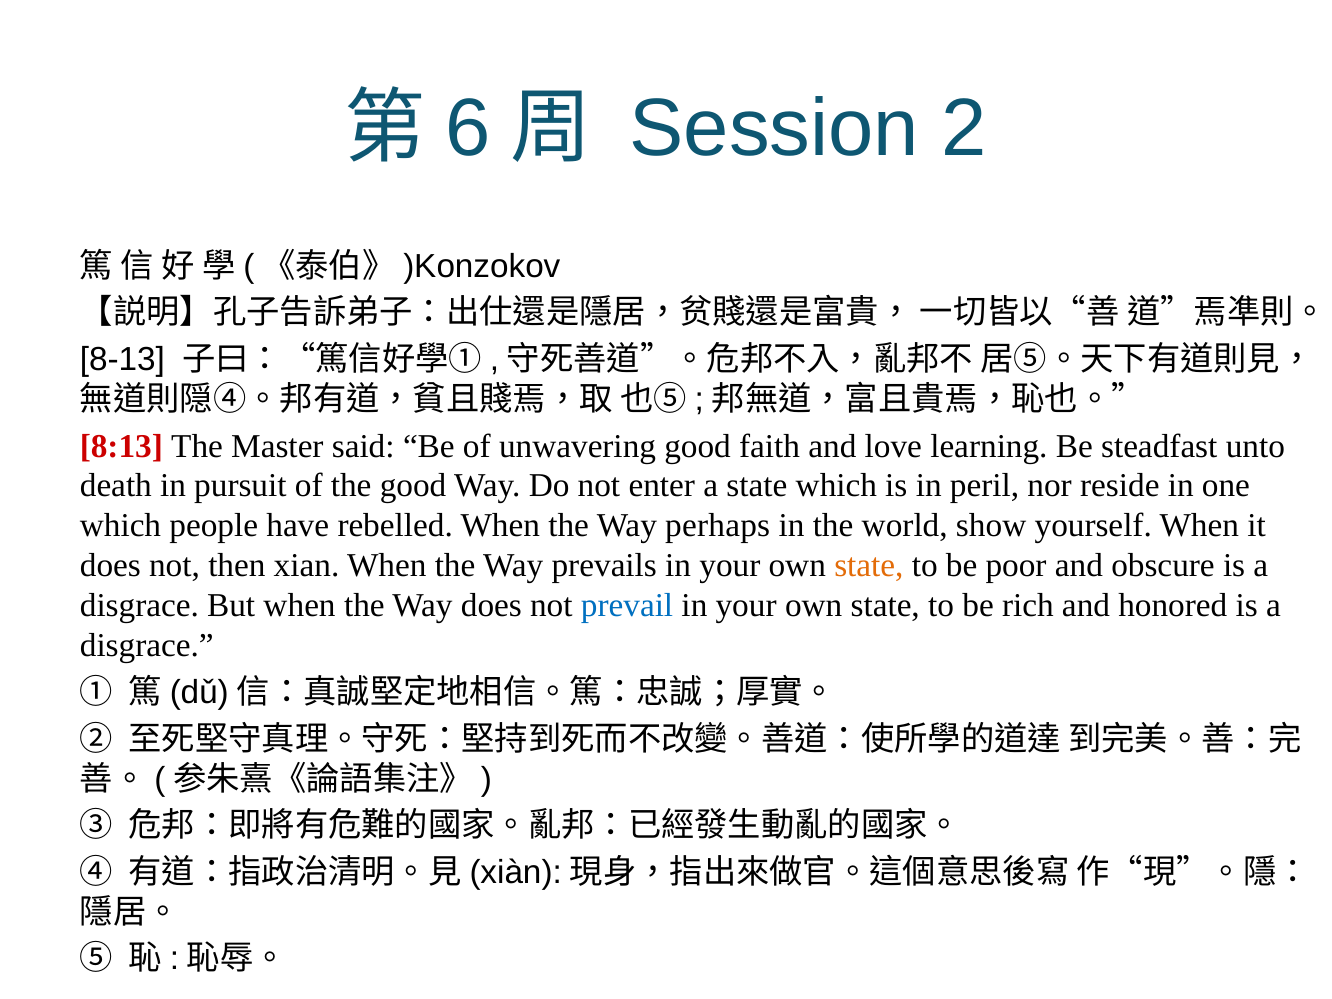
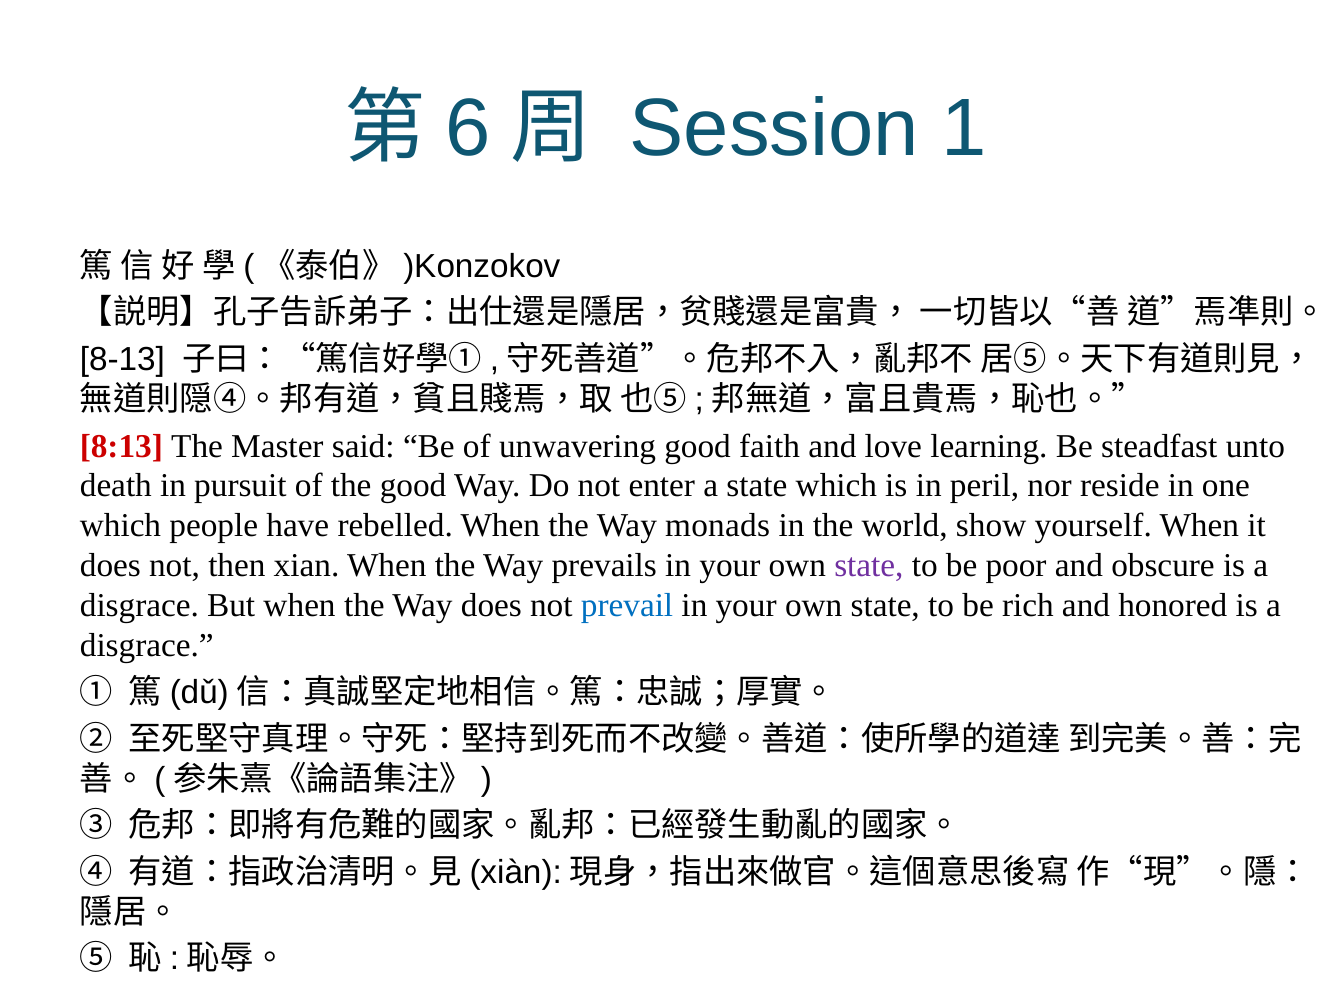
2: 2 -> 1
perhaps: perhaps -> monads
state at (869, 566) colour: orange -> purple
